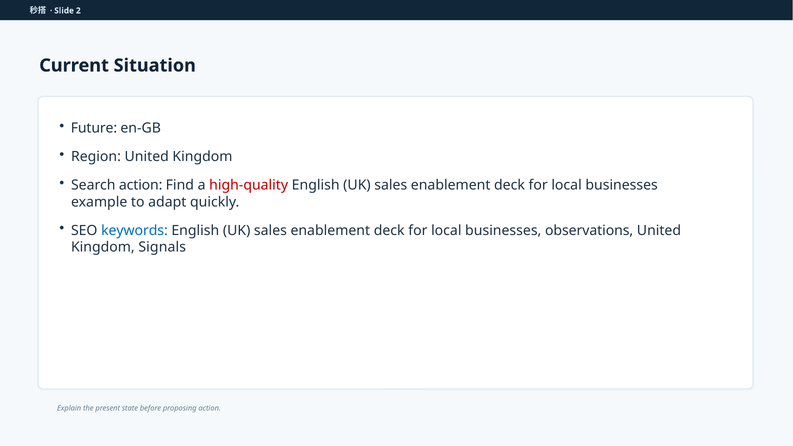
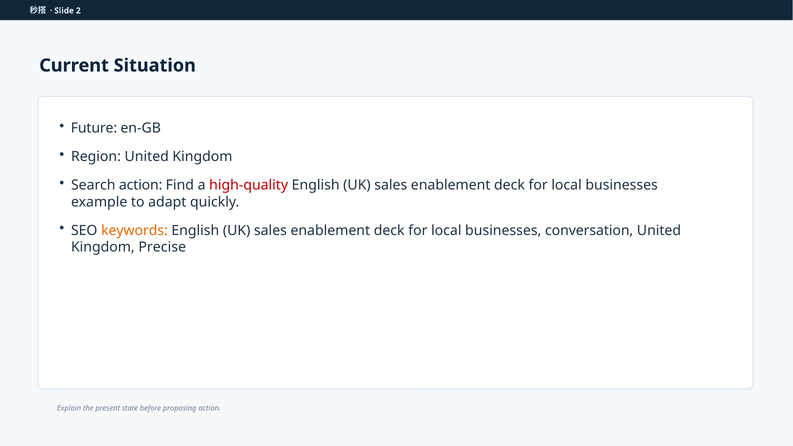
keywords colour: blue -> orange
observations: observations -> conversation
Signals: Signals -> Precise
